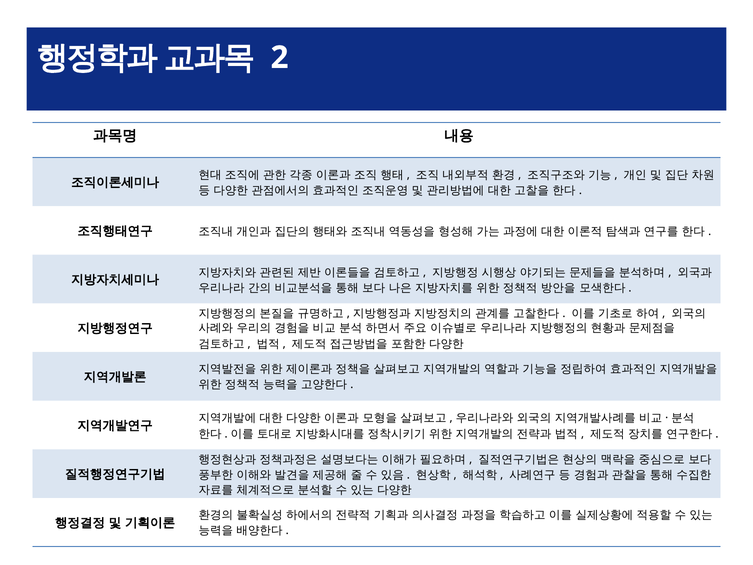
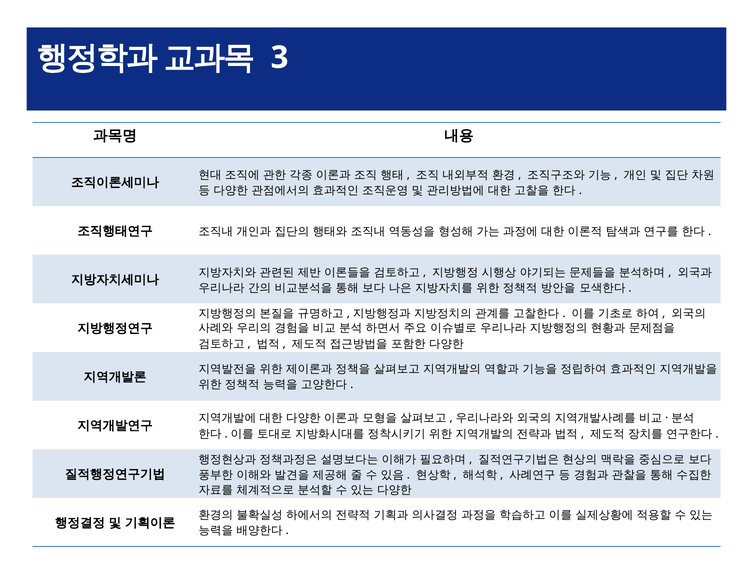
2: 2 -> 3
